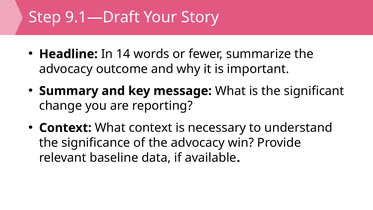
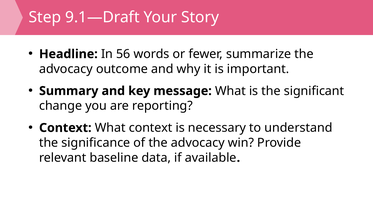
14: 14 -> 56
